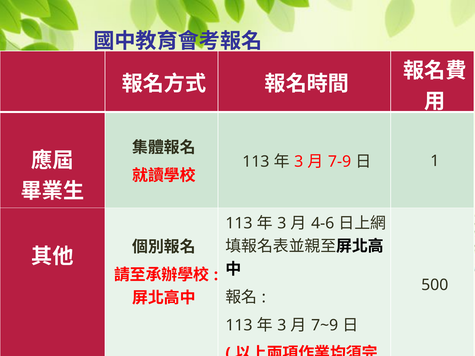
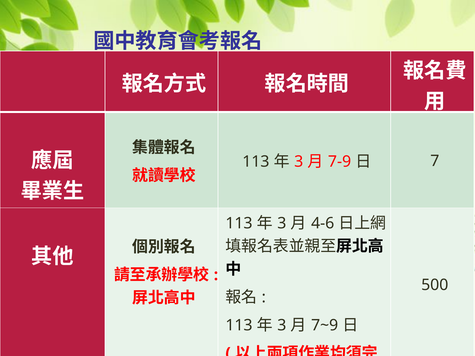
1: 1 -> 7
